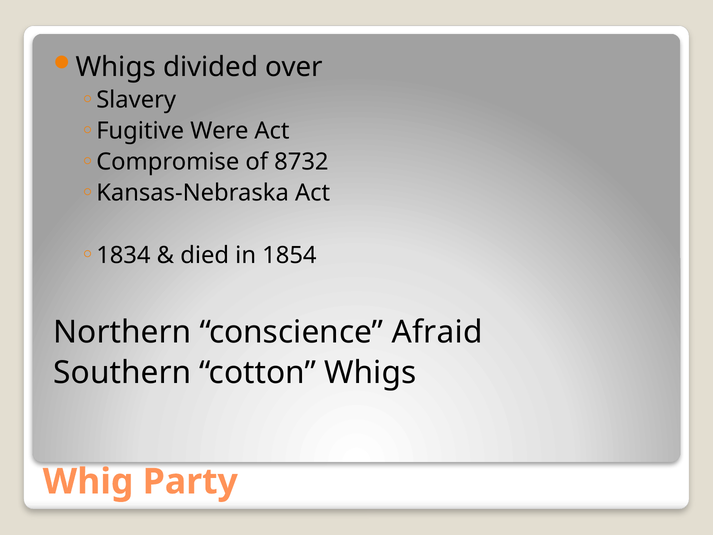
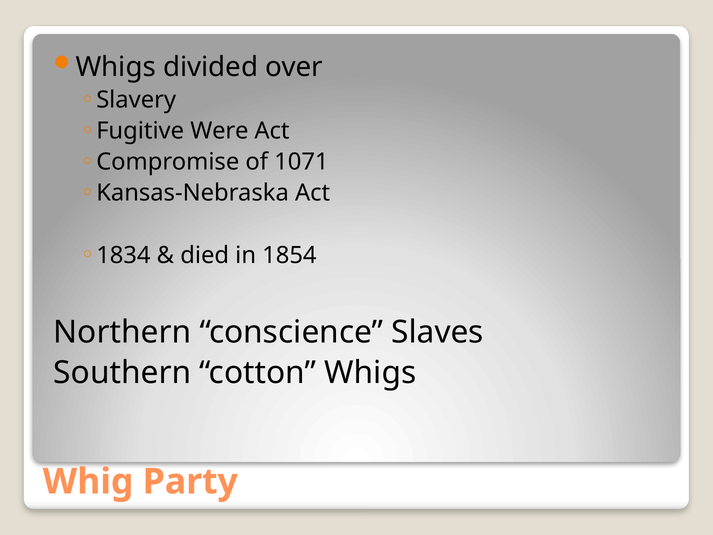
8732: 8732 -> 1071
Afraid: Afraid -> Slaves
